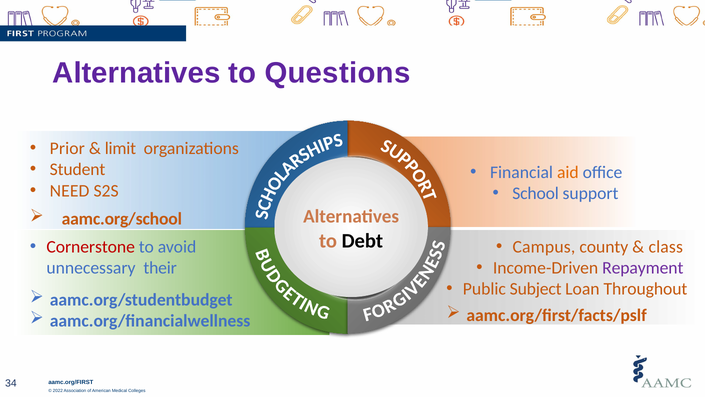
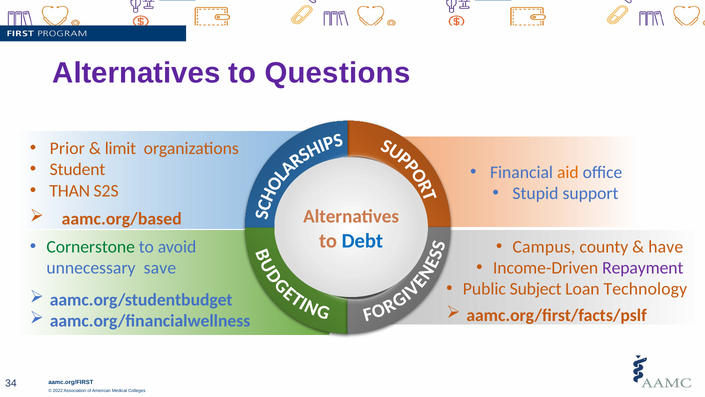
NEED: NEED -> THAN
School: School -> Stupid
aamc.org/school: aamc.org/school -> aamc.org/based
Debt colour: black -> blue
Cornerstone colour: red -> green
class: class -> have
their: their -> save
Throughout: Throughout -> Technology
